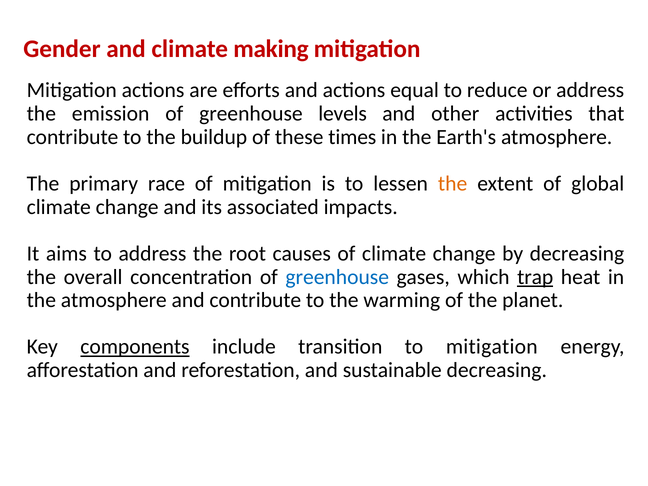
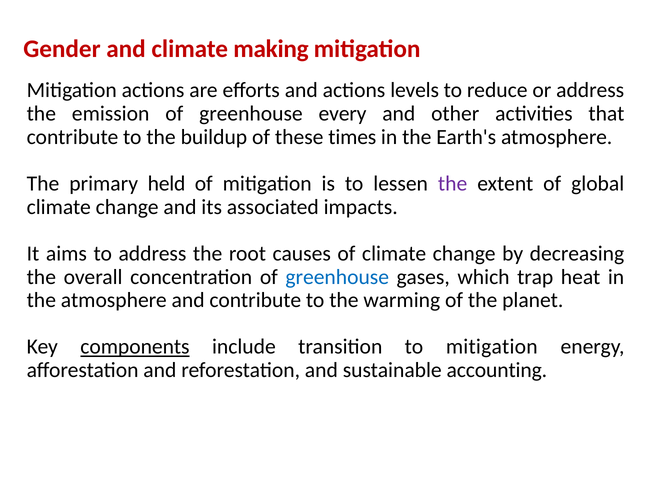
equal: equal -> levels
levels: levels -> every
race: race -> held
the at (453, 184) colour: orange -> purple
trap underline: present -> none
sustainable decreasing: decreasing -> accounting
